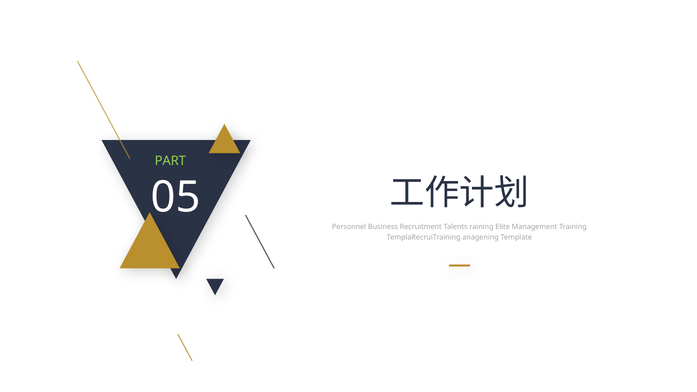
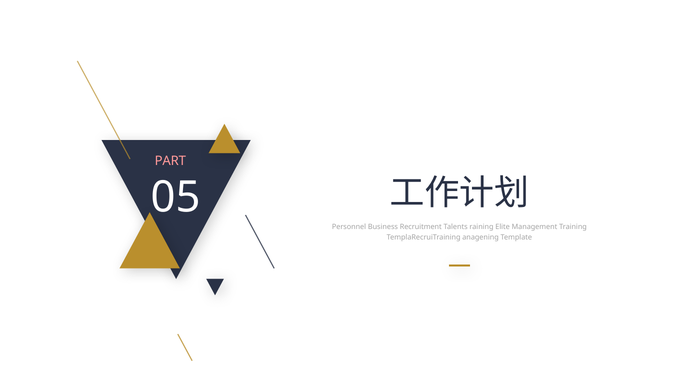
PART colour: light green -> pink
